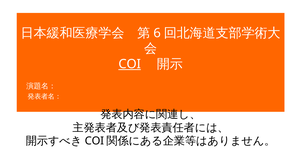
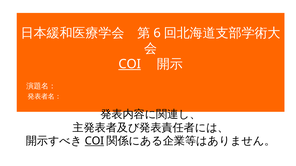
COI at (94, 141) underline: none -> present
